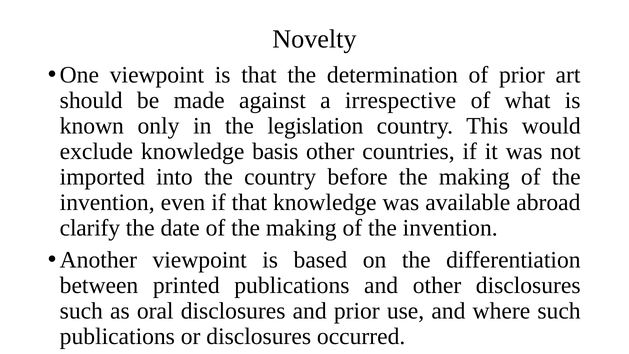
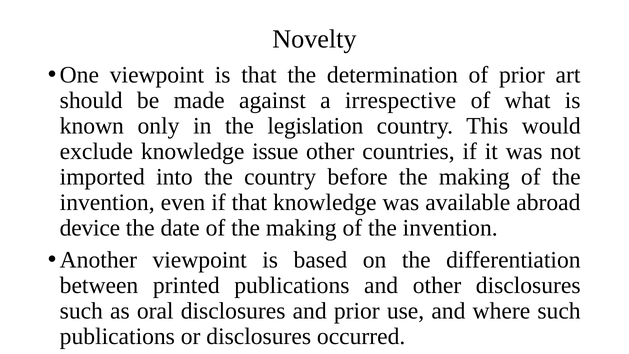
basis: basis -> issue
clarify: clarify -> device
